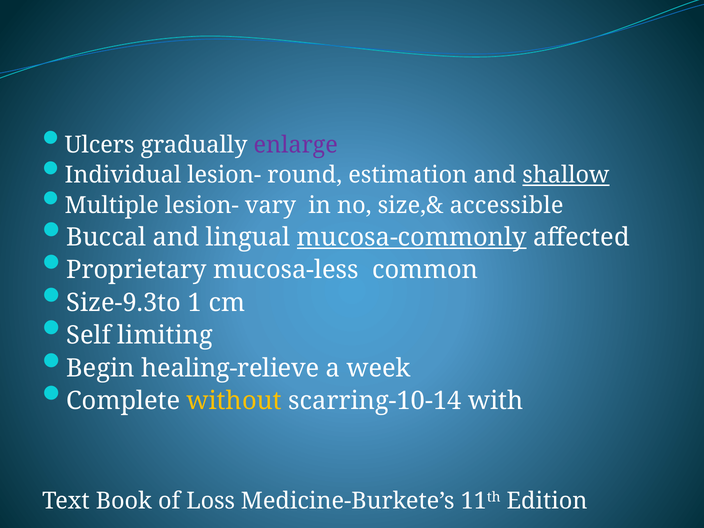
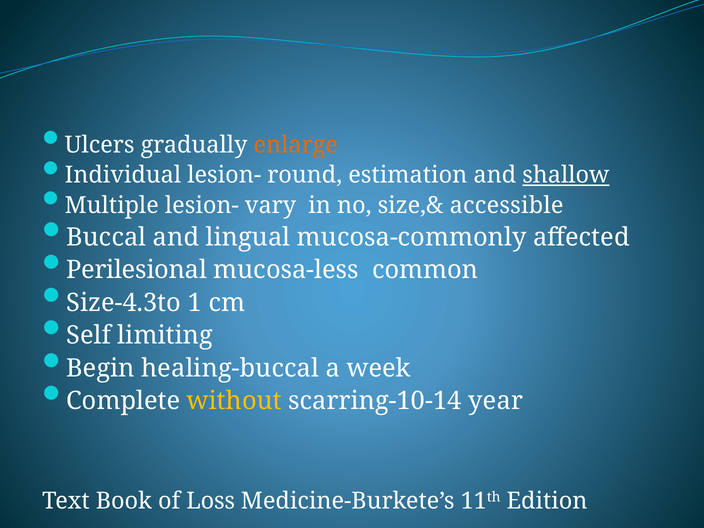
enlarge colour: purple -> orange
mucosa-commonly underline: present -> none
Proprietary: Proprietary -> Perilesional
Size-9.3to: Size-9.3to -> Size-4.3to
healing-relieve: healing-relieve -> healing-buccal
with: with -> year
